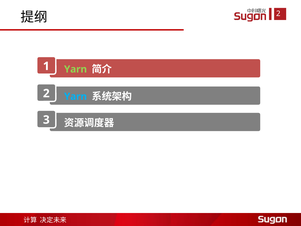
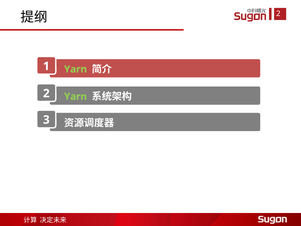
Yarn at (76, 96) colour: light blue -> light green
